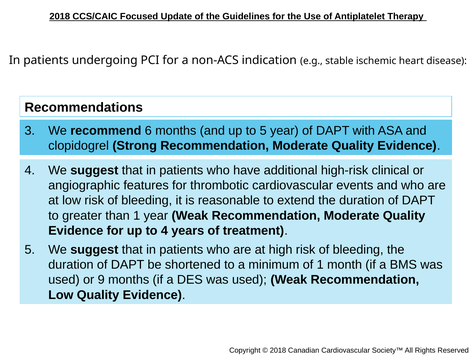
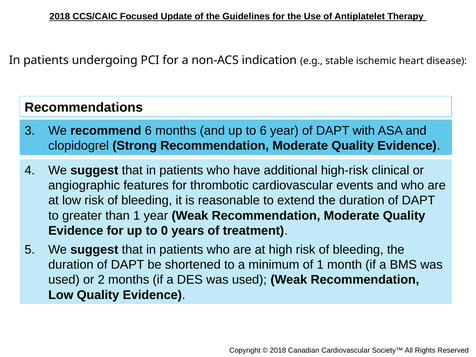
to 5: 5 -> 6
to 4: 4 -> 0
9: 9 -> 2
